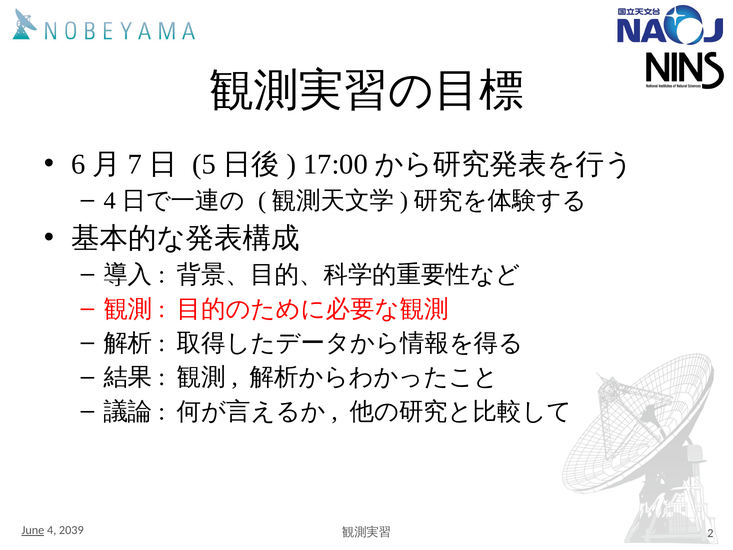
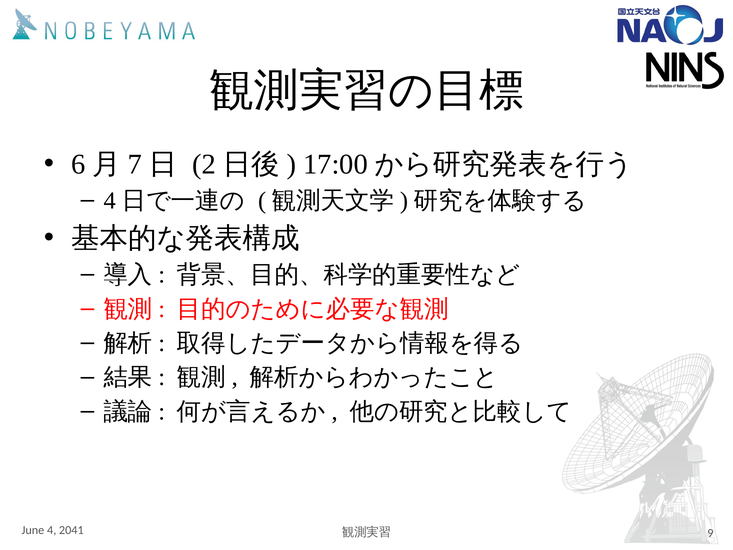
5: 5 -> 2
June underline: present -> none
2039: 2039 -> 2041
2: 2 -> 9
